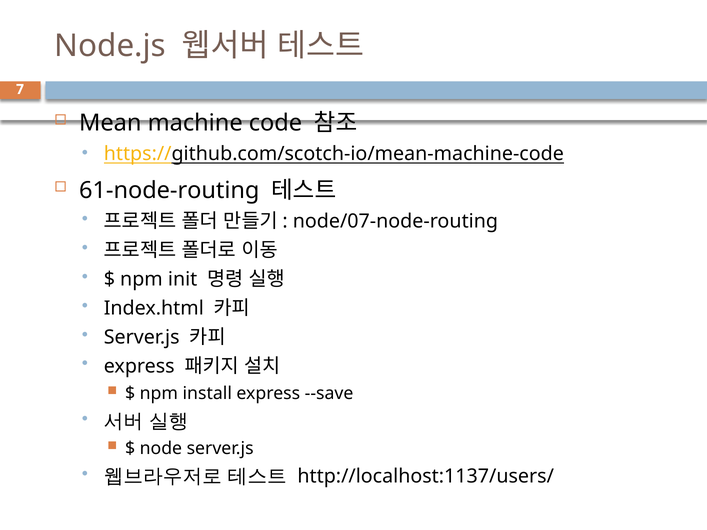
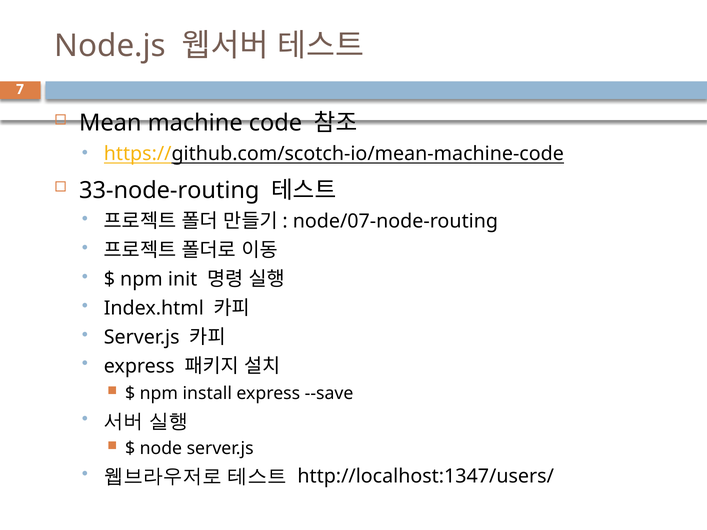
61-node-routing: 61-node-routing -> 33-node-routing
http://localhost:1137/users/: http://localhost:1137/users/ -> http://localhost:1347/users/
